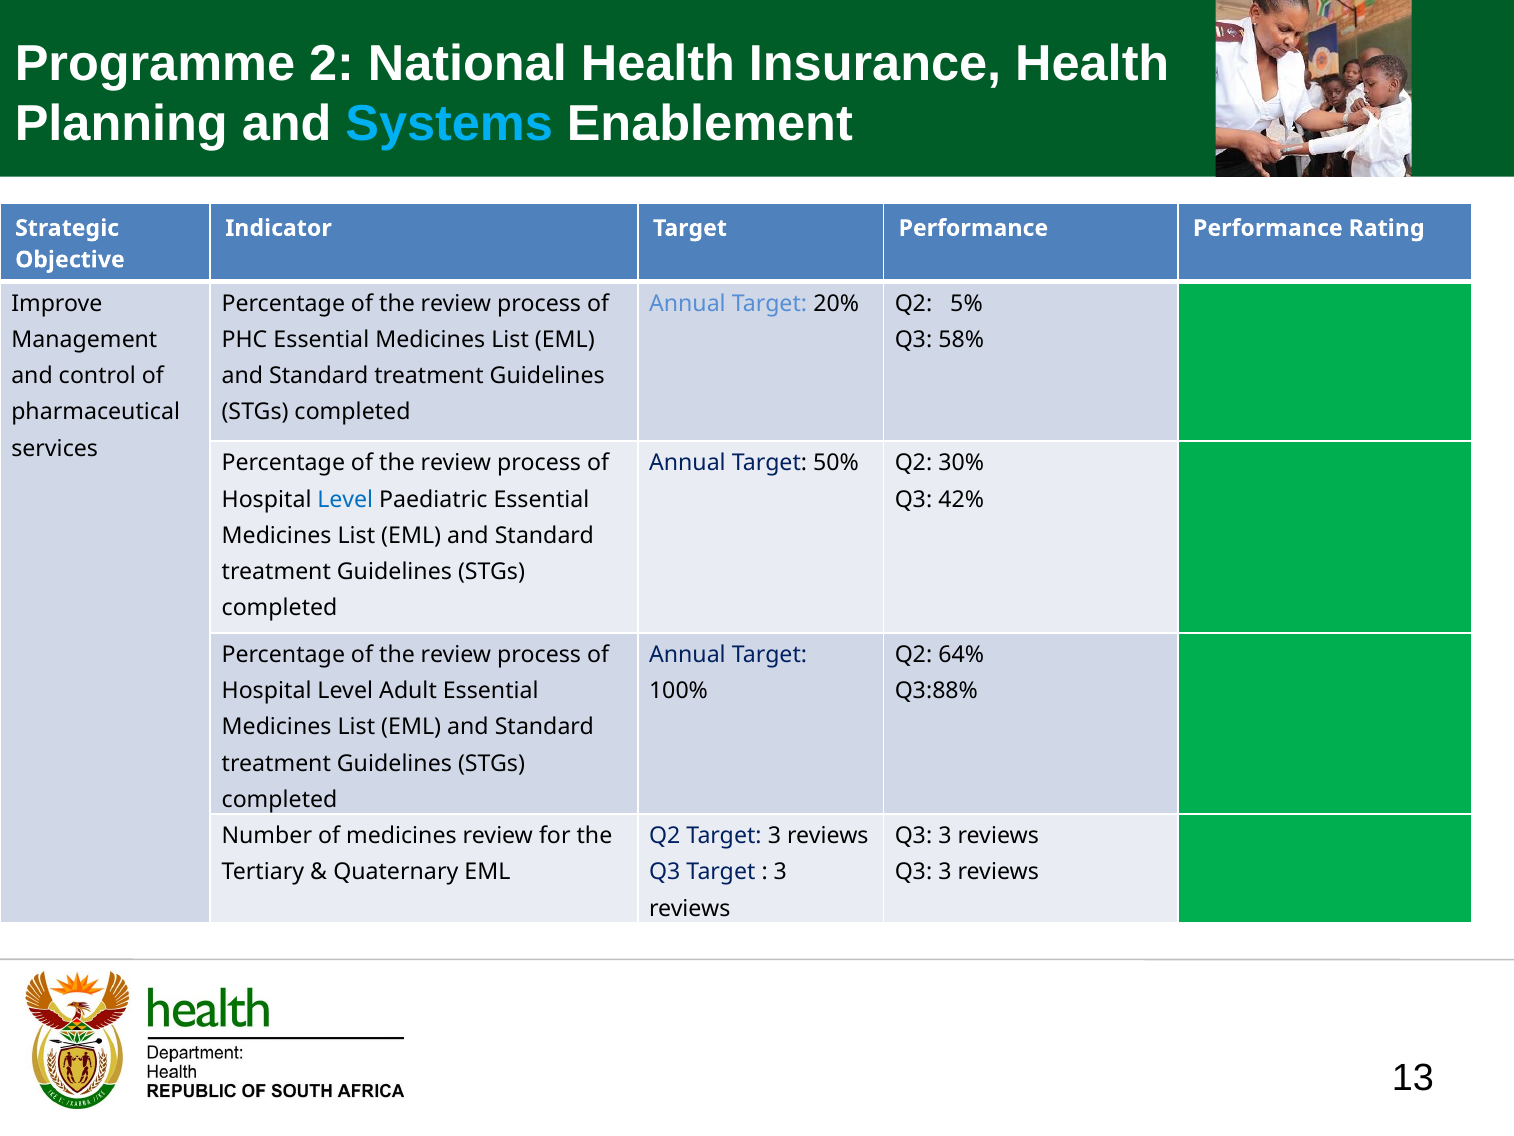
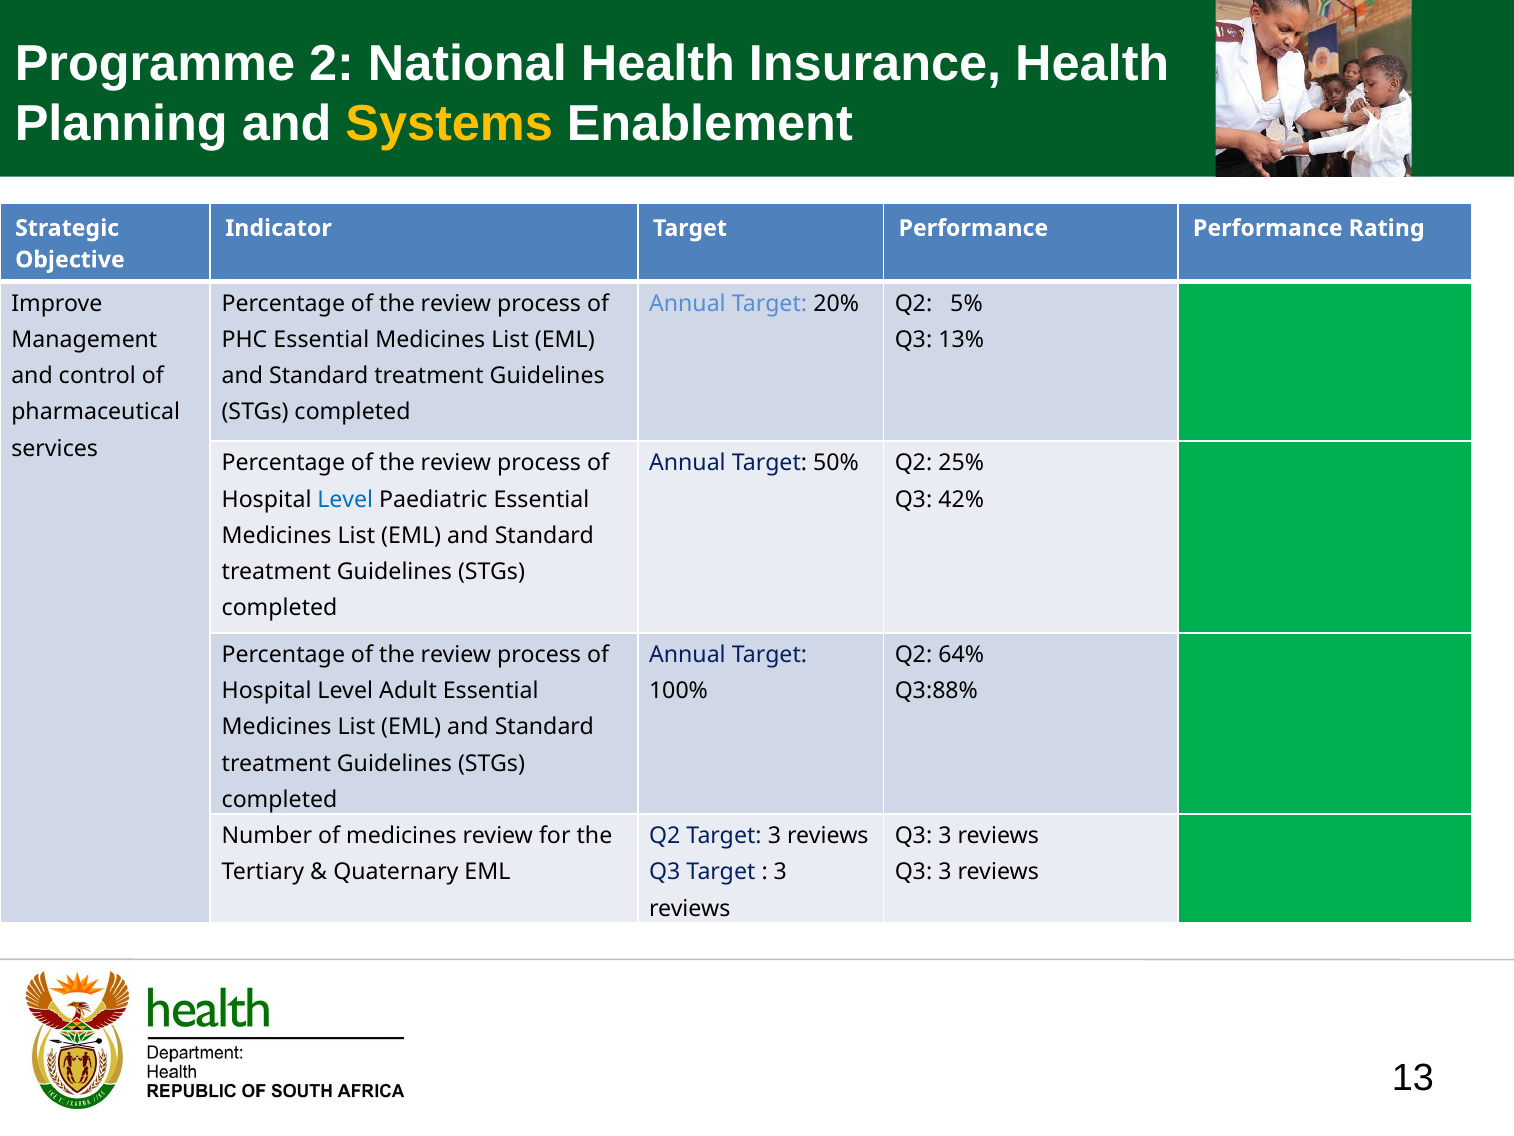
Systems colour: light blue -> yellow
58%: 58% -> 13%
30%: 30% -> 25%
